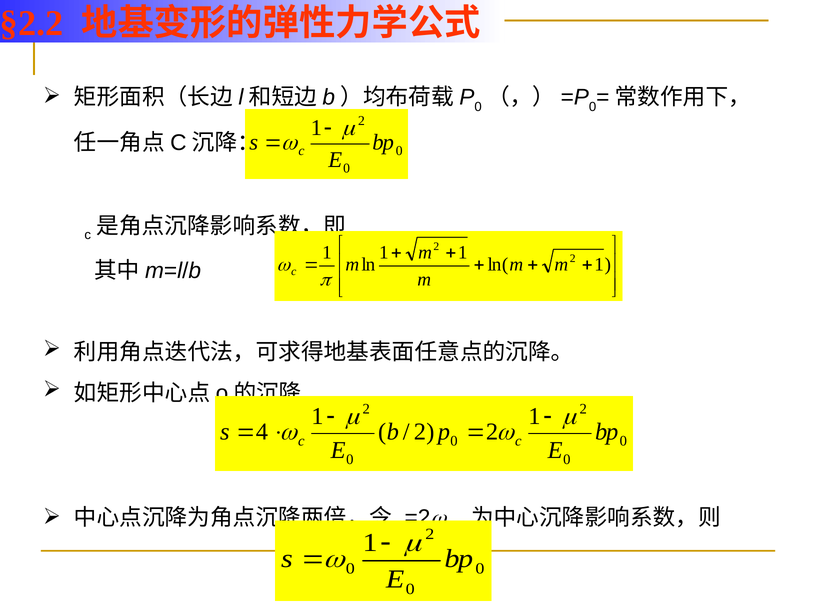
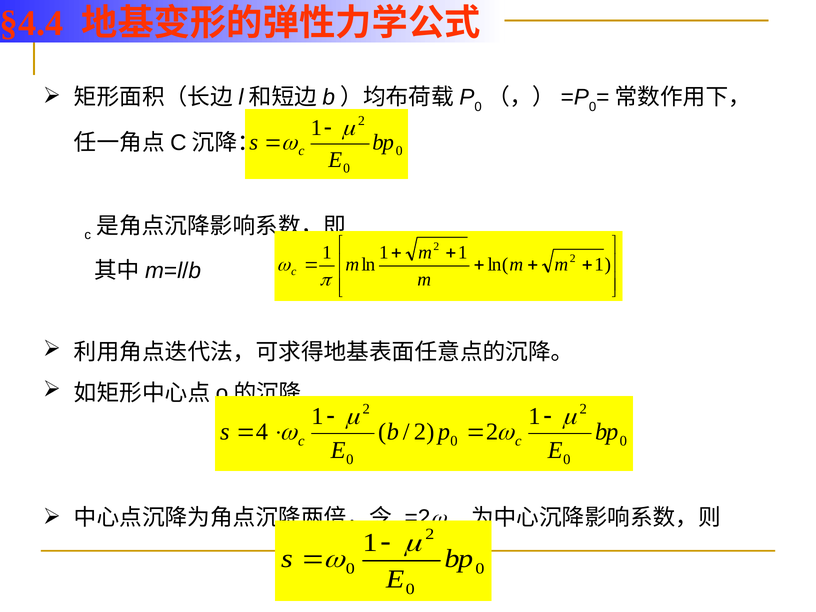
§2.2: §2.2 -> §4.4
